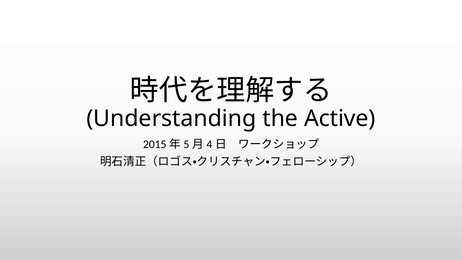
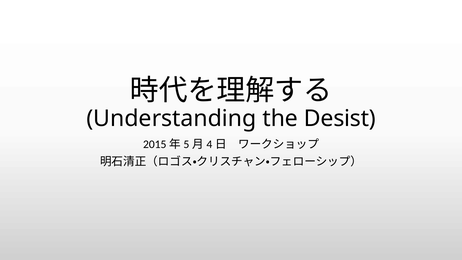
Active: Active -> Desist
